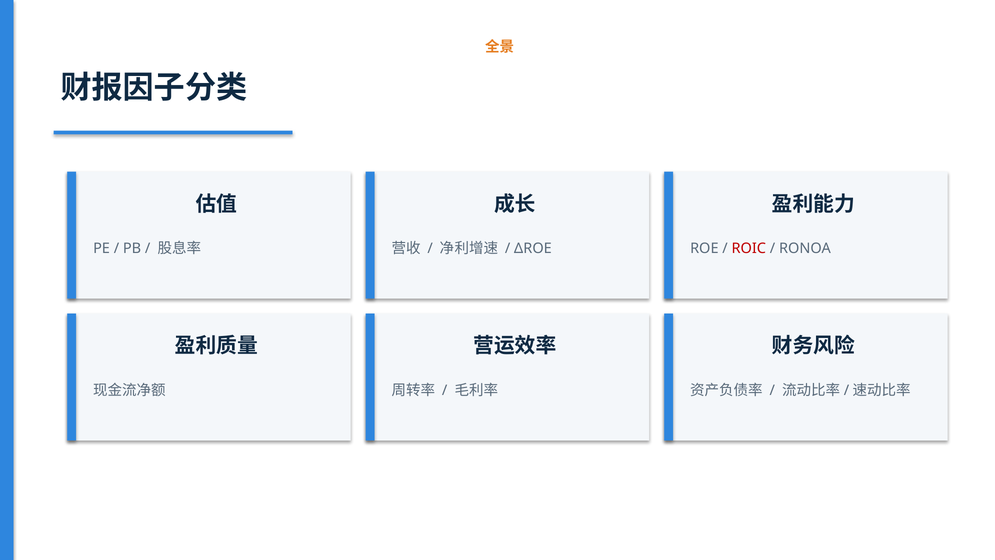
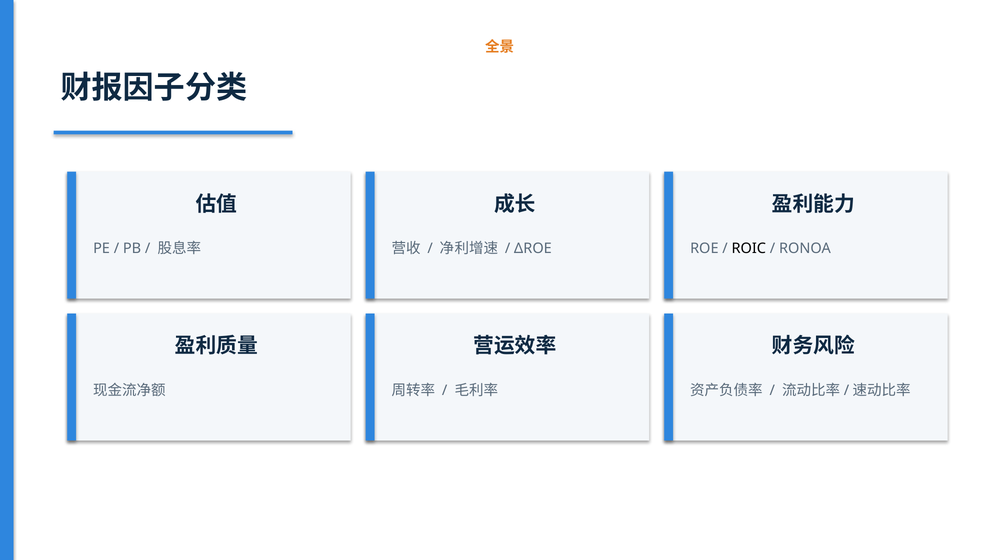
ROIC colour: red -> black
